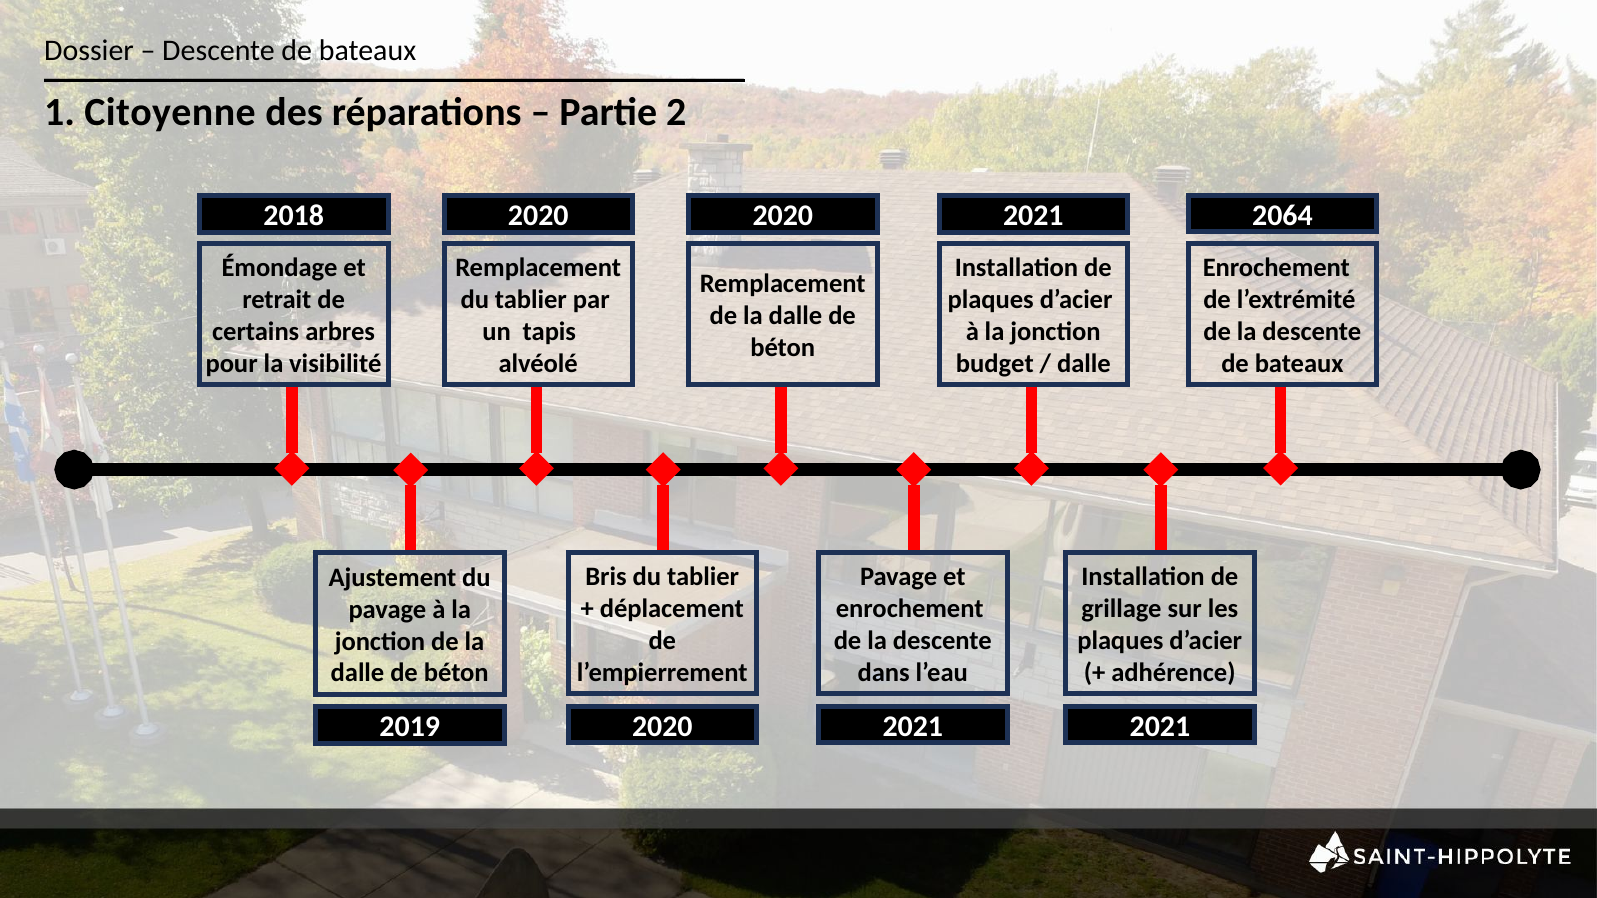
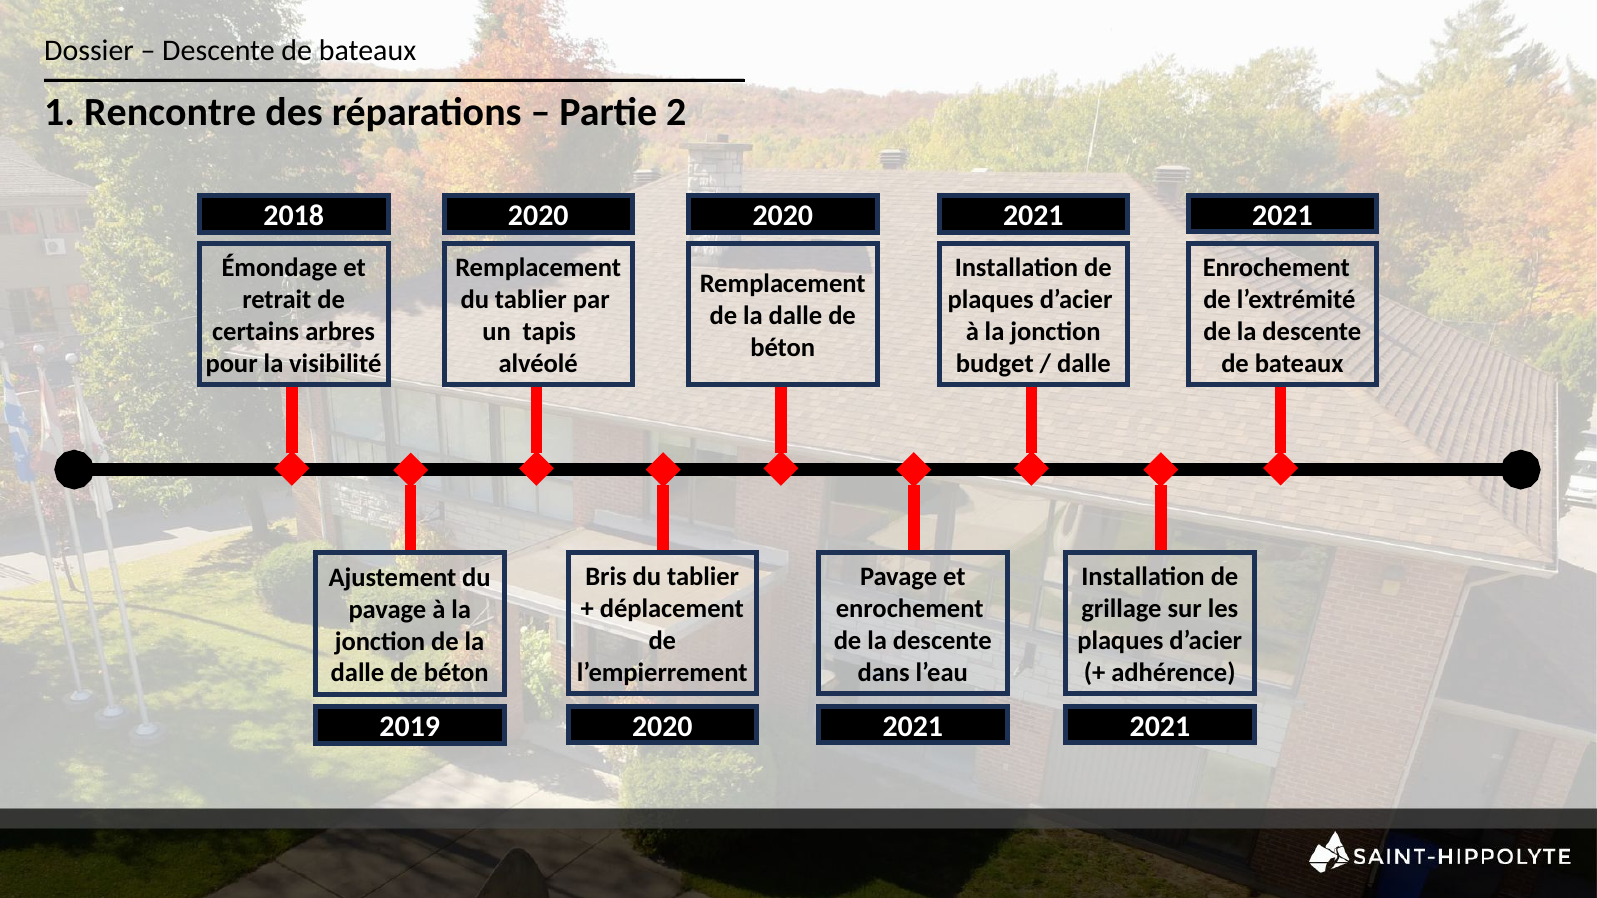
Citoyenne: Citoyenne -> Rencontre
2064 at (1282, 216): 2064 -> 2021
